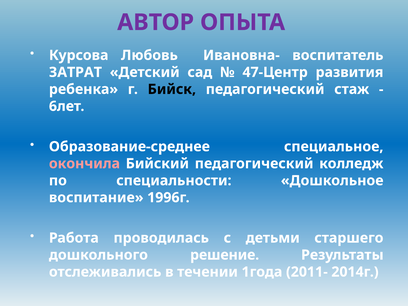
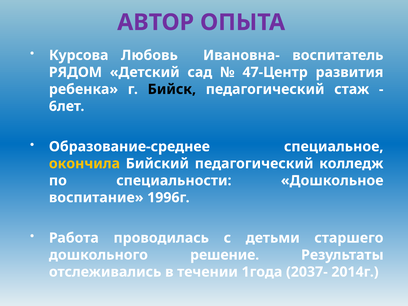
ЗАТРАТ: ЗАТРАТ -> РЯДОМ
окончила colour: pink -> yellow
2011-: 2011- -> 2037-
